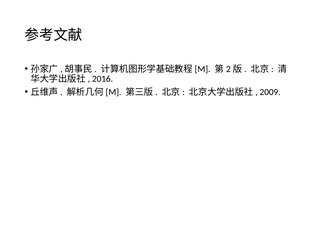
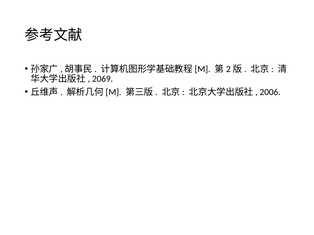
2016: 2016 -> 2069
2009: 2009 -> 2006
